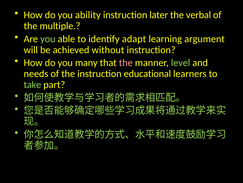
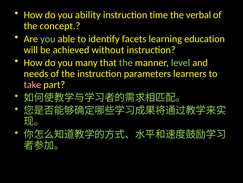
later: later -> time
multiple: multiple -> concept
adapt: adapt -> facets
argument: argument -> education
the at (126, 63) colour: pink -> light green
educational: educational -> parameters
take colour: light green -> pink
